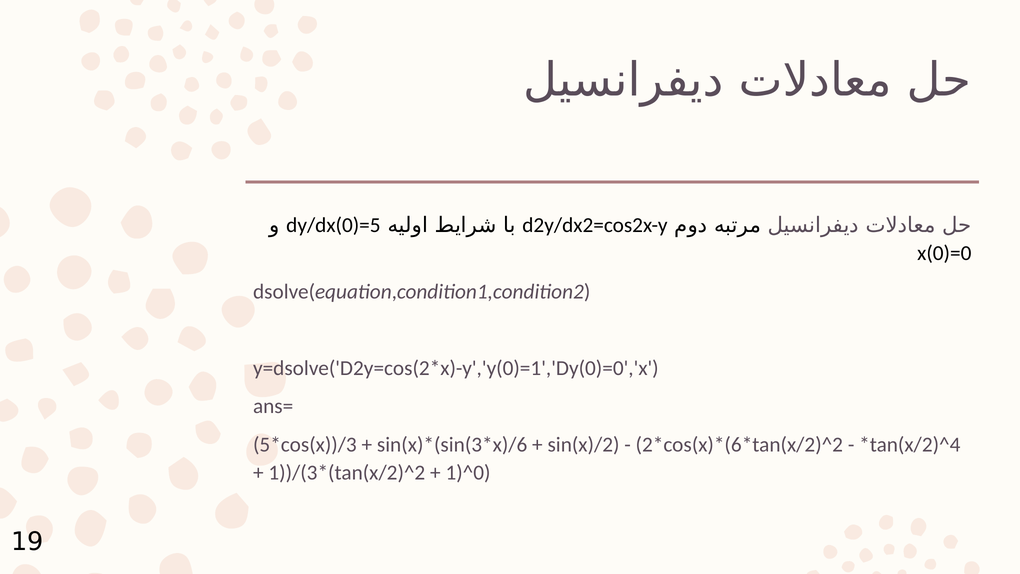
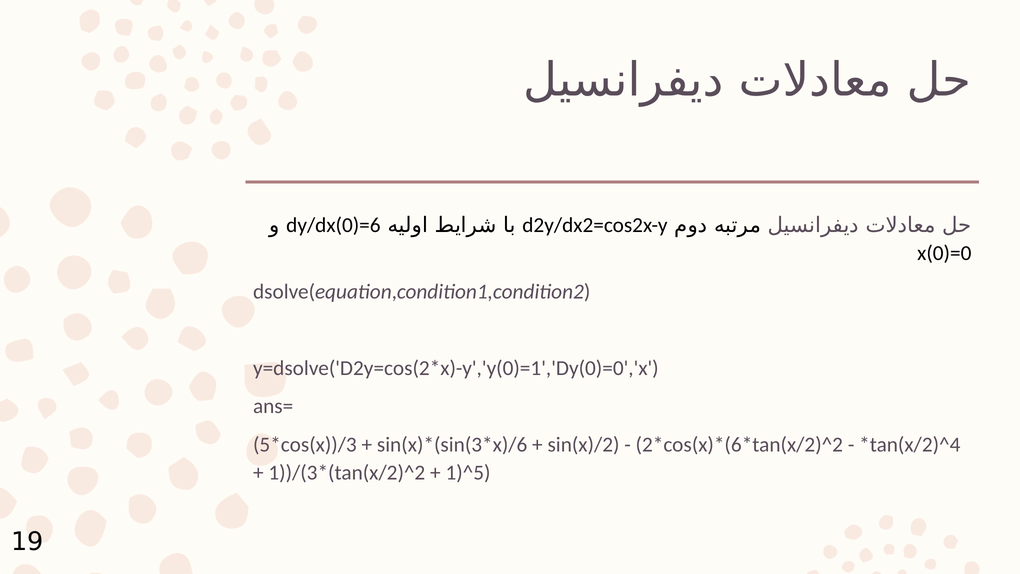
dy/dx(0)=5: dy/dx(0)=5 -> dy/dx(0)=6
1)^0: 1)^0 -> 1)^5
